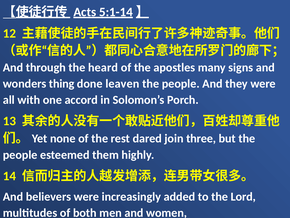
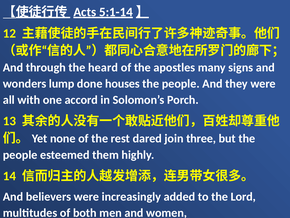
thing: thing -> lump
leaven: leaven -> houses
